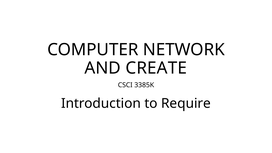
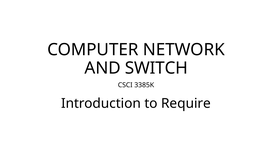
CREATE: CREATE -> SWITCH
